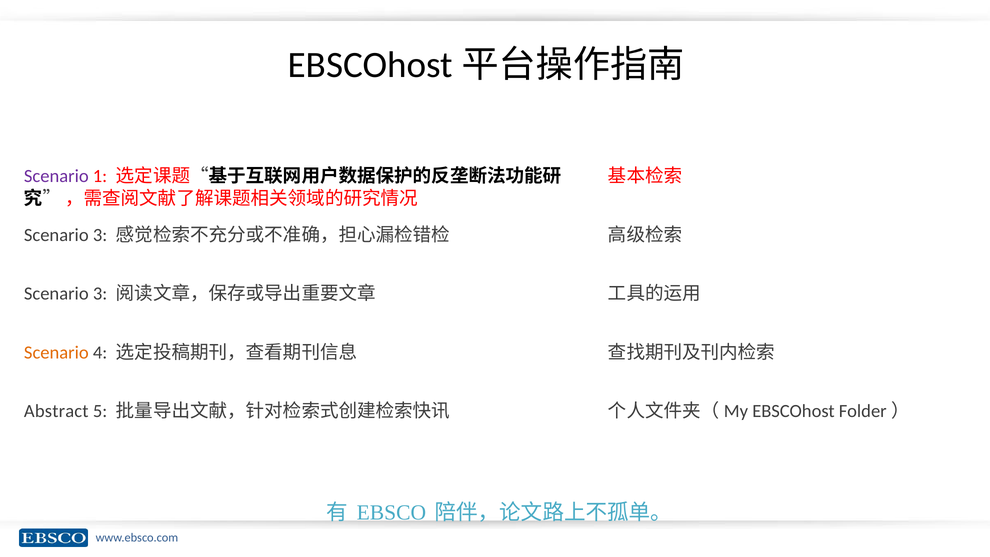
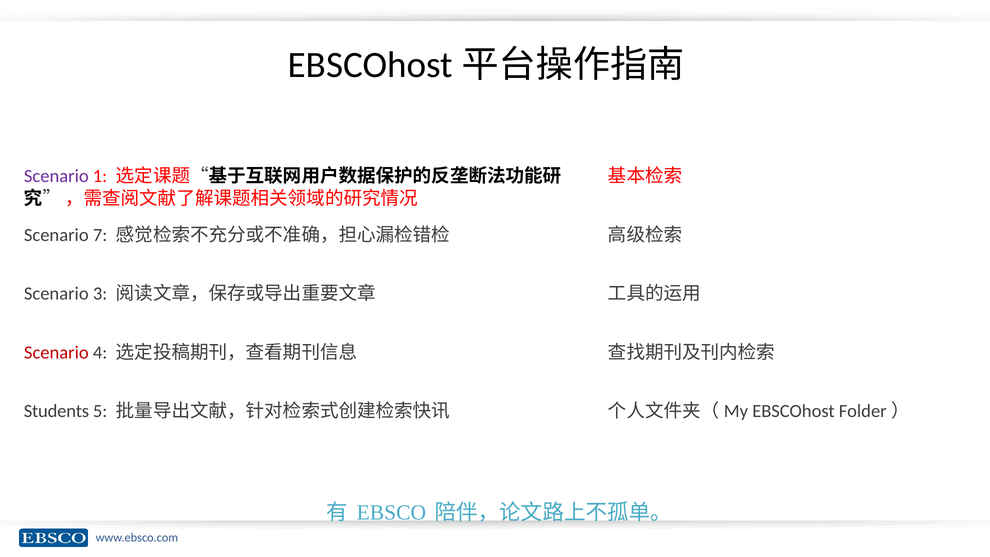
3 at (100, 235): 3 -> 7
Scenario at (56, 352) colour: orange -> red
Abstract: Abstract -> Students
